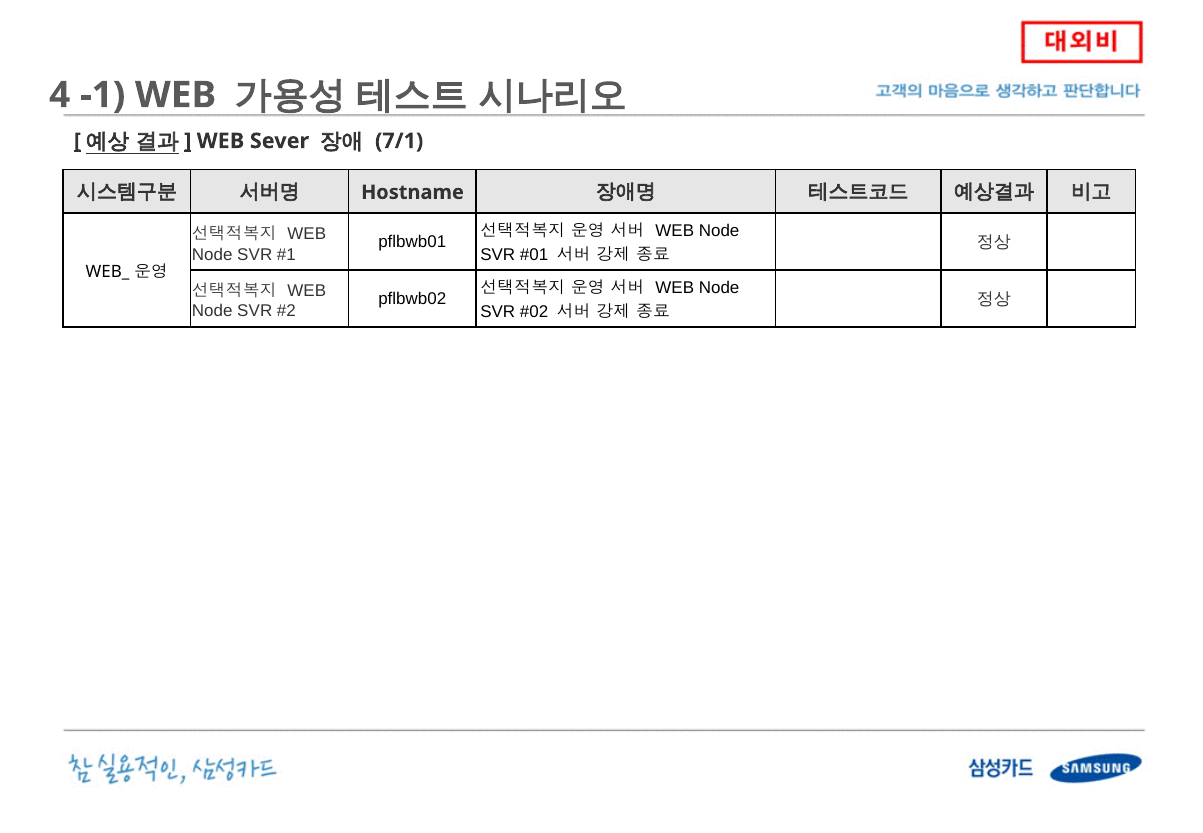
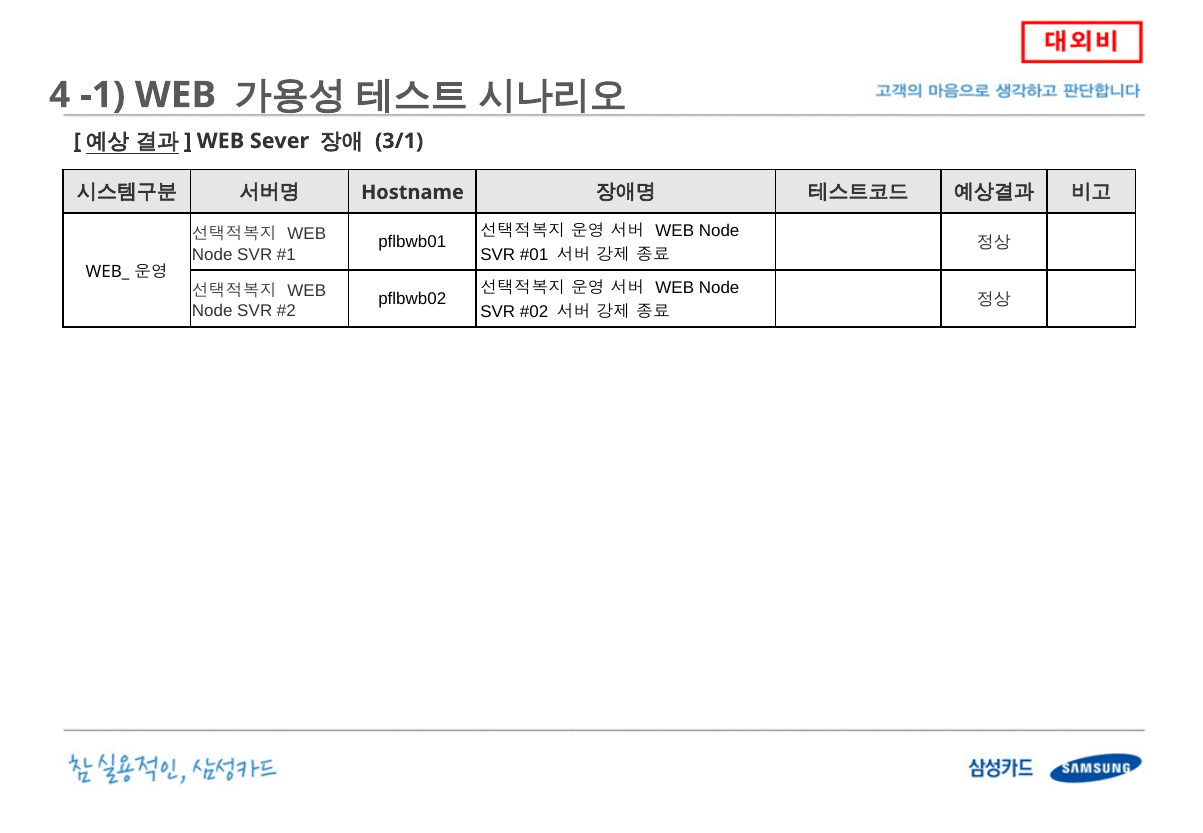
7/1: 7/1 -> 3/1
